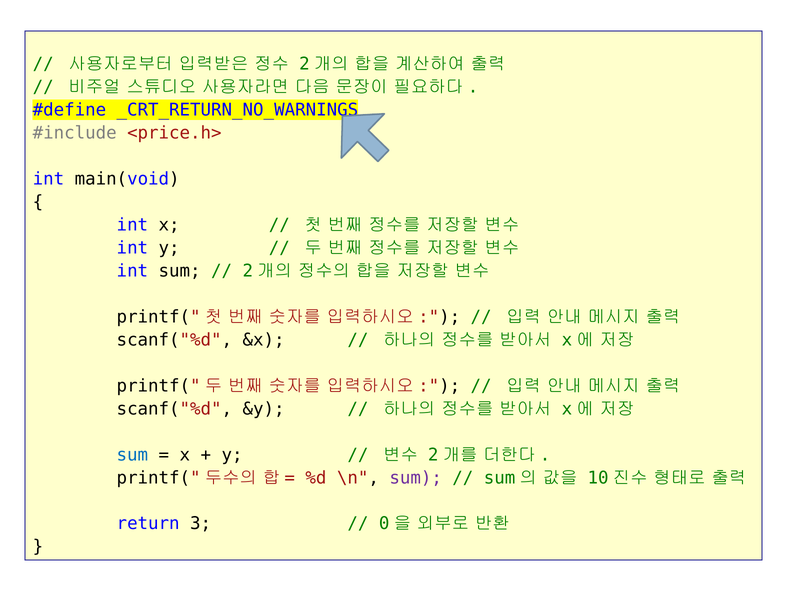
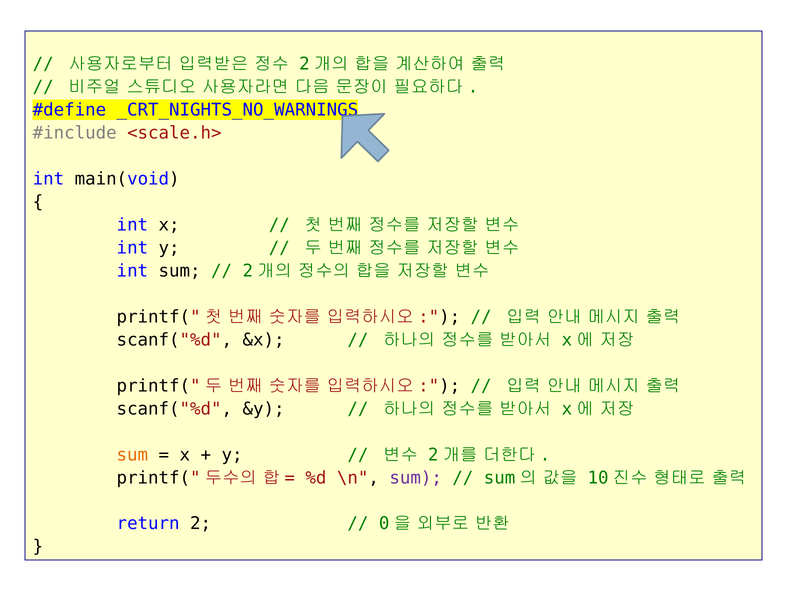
_CRT_RETURN_NO_WARNINGS: _CRT_RETURN_NO_WARNINGS -> _CRT_NIGHTS_NO_WARNINGS
<price.h>: <price.h> -> <scale.h>
sum at (132, 454) colour: blue -> orange
3: 3 -> 2
